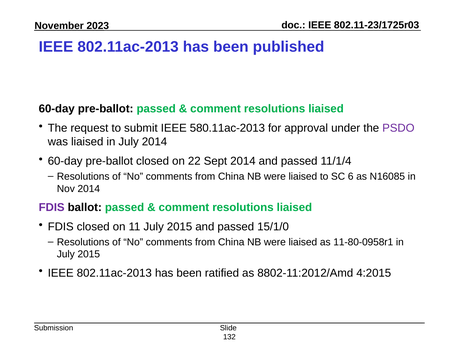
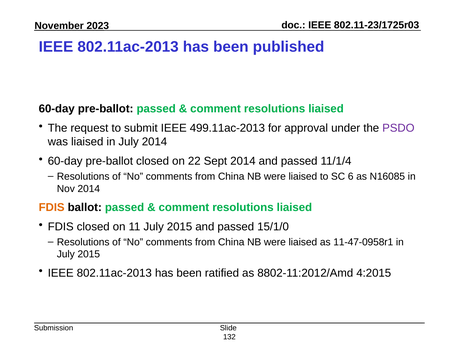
580.11ac-2013: 580.11ac-2013 -> 499.11ac-2013
FDIS at (52, 207) colour: purple -> orange
11-80-0958r1: 11-80-0958r1 -> 11-47-0958r1
